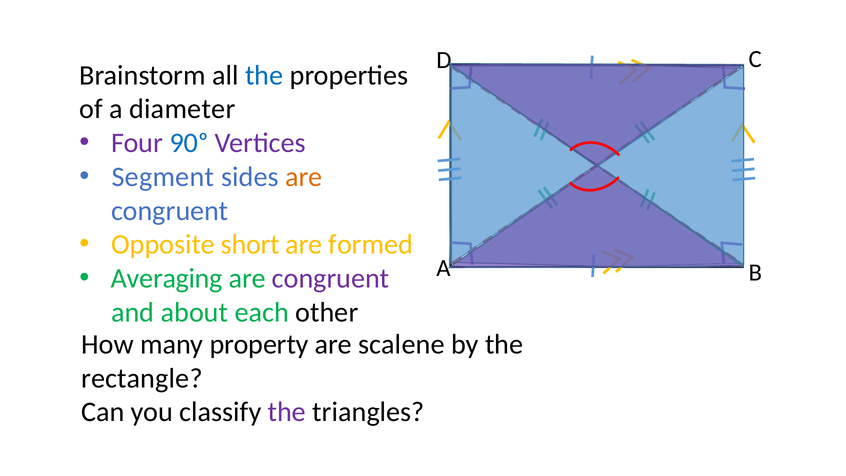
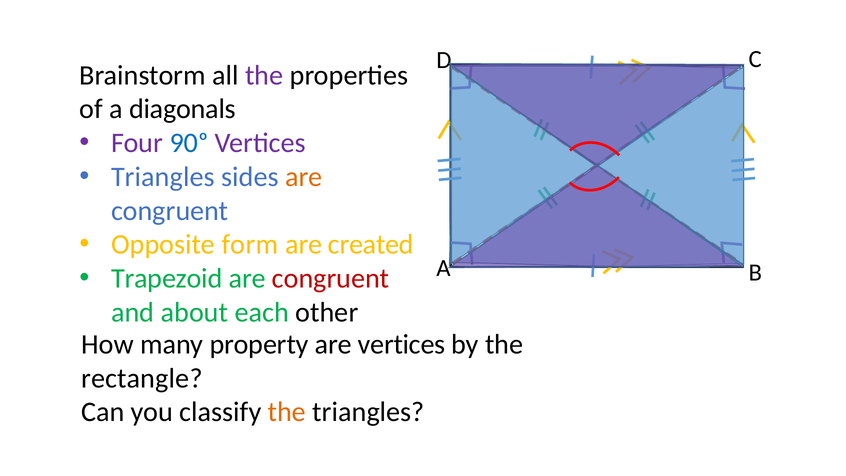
the at (264, 75) colour: blue -> purple
diameter: diameter -> diagonals
Segment at (163, 177): Segment -> Triangles
short: short -> form
formed: formed -> created
Averaging: Averaging -> Trapezoid
congruent at (331, 278) colour: purple -> red
are scalene: scalene -> vertices
the at (287, 412) colour: purple -> orange
